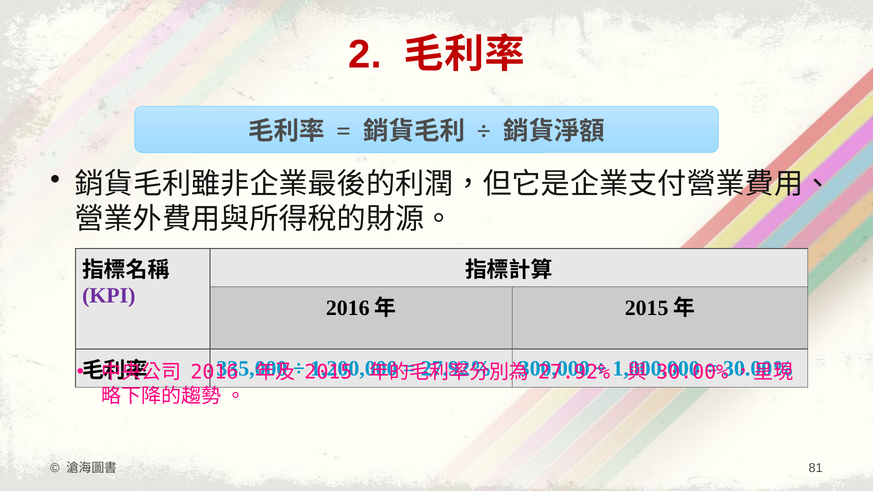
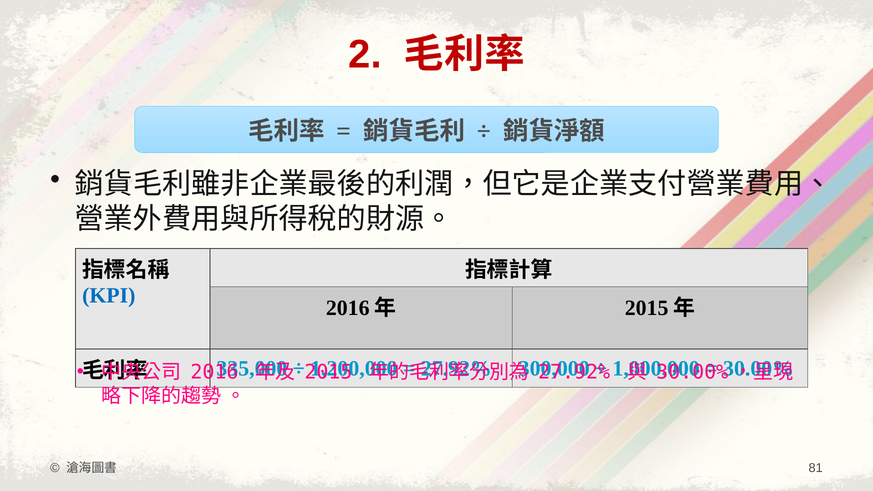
KPI colour: purple -> blue
